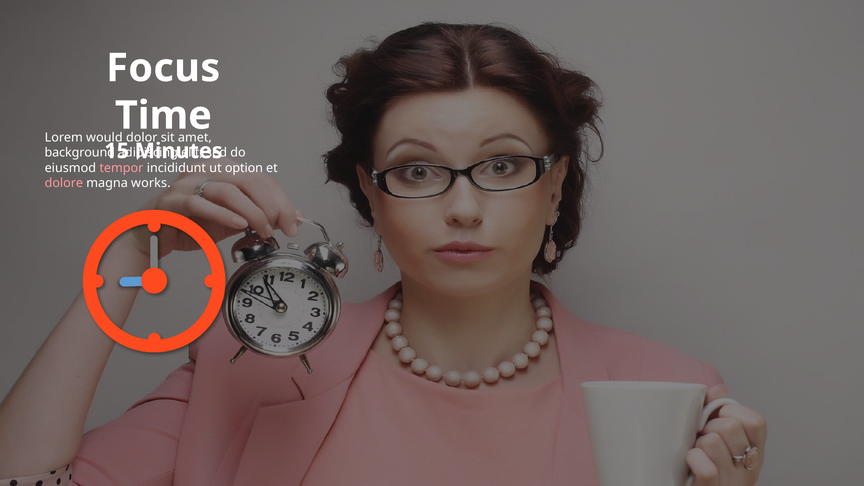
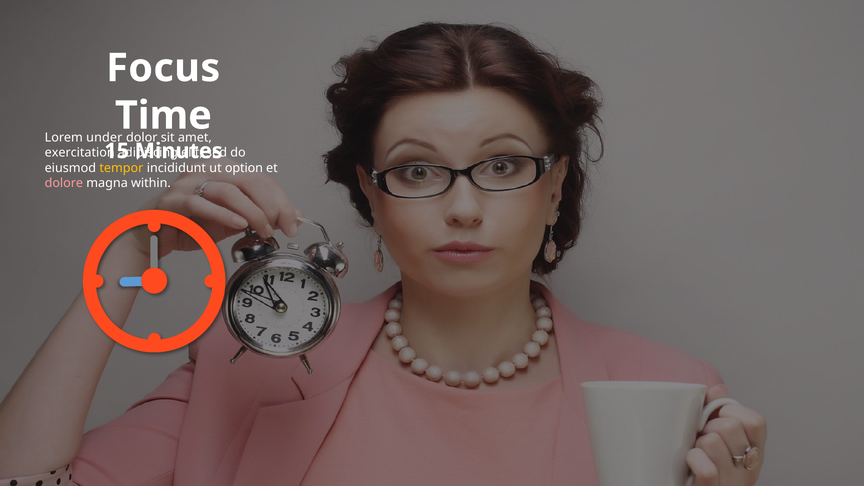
would: would -> under
background: background -> exercitation
tempor colour: pink -> yellow
works: works -> within
